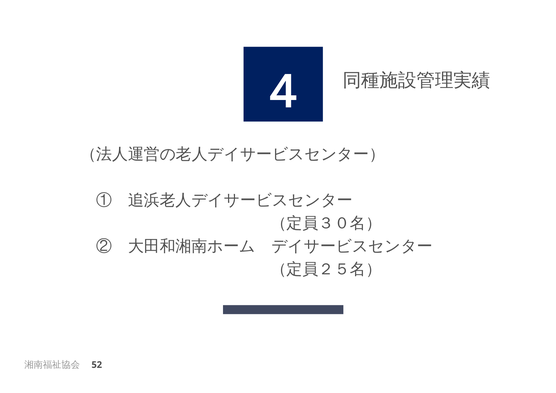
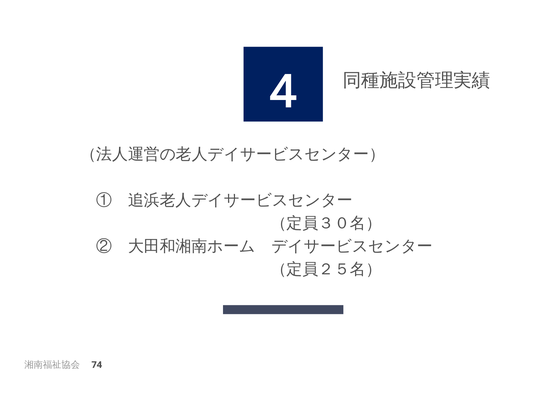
52: 52 -> 74
